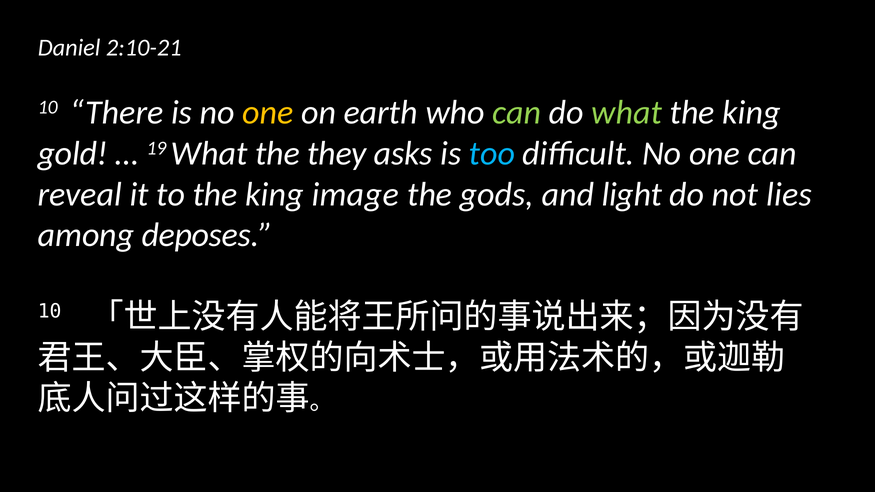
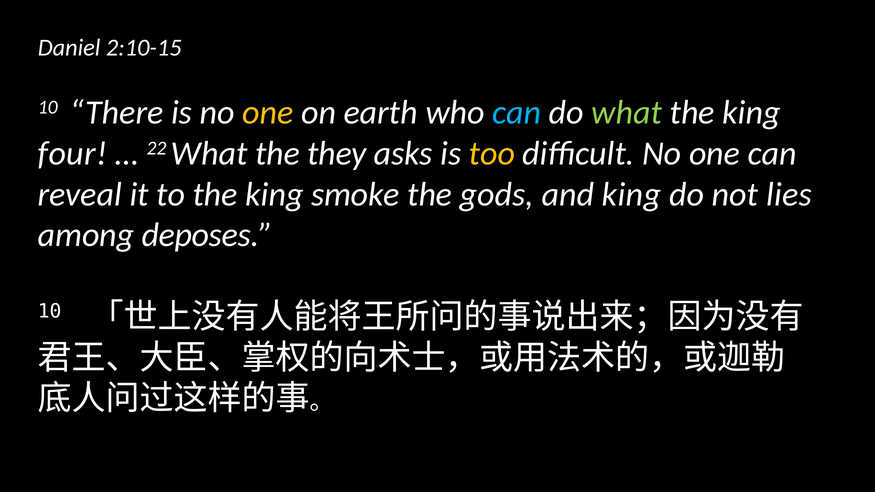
2:10-21: 2:10-21 -> 2:10-15
can at (517, 113) colour: light green -> light blue
gold: gold -> four
19: 19 -> 22
too colour: light blue -> yellow
image: image -> smoke
and light: light -> king
